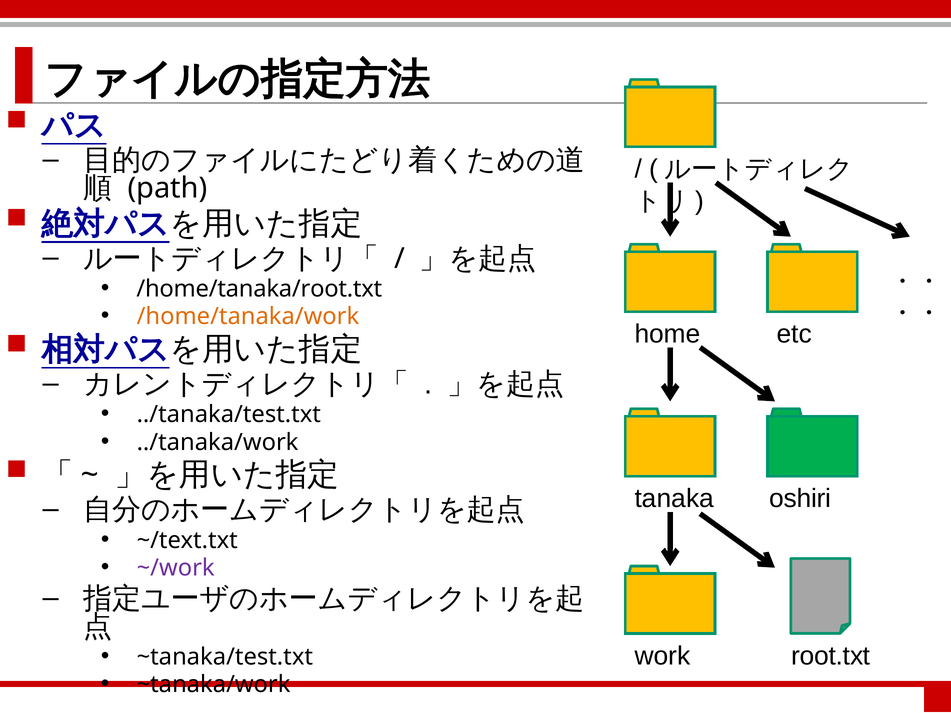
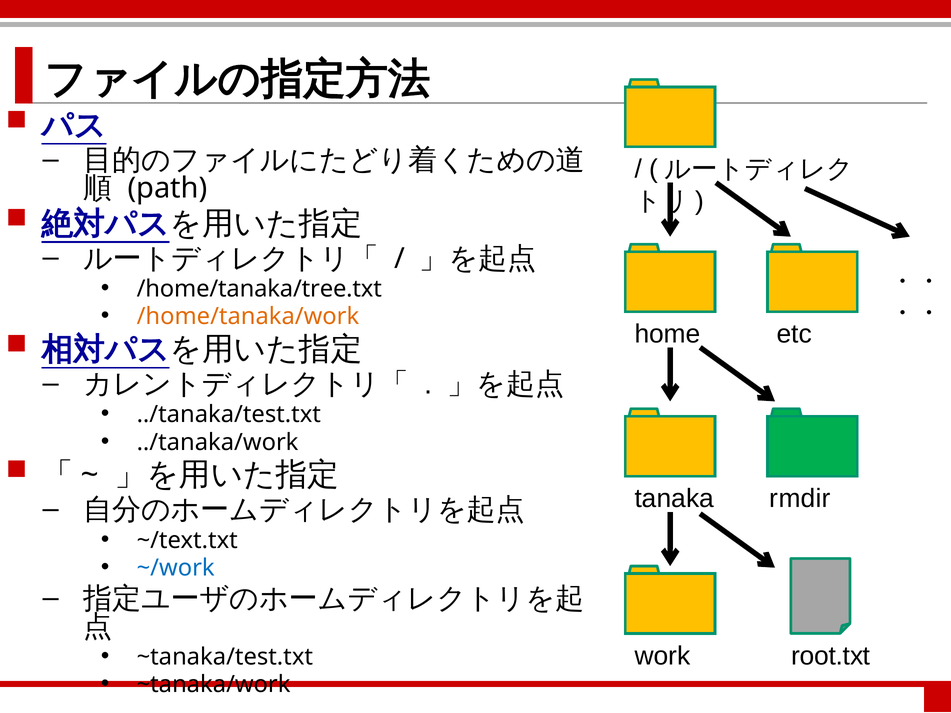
/home/tanaka/root.txt: /home/tanaka/root.txt -> /home/tanaka/tree.txt
oshiri: oshiri -> rmdir
~/work colour: purple -> blue
